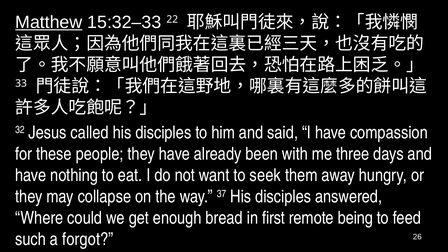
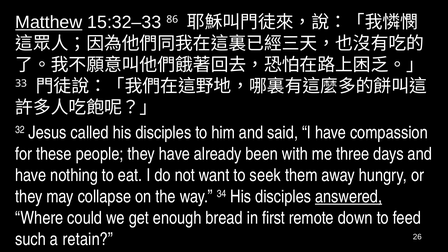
22: 22 -> 86
37: 37 -> 34
answered underline: none -> present
being: being -> down
forgot: forgot -> retain
